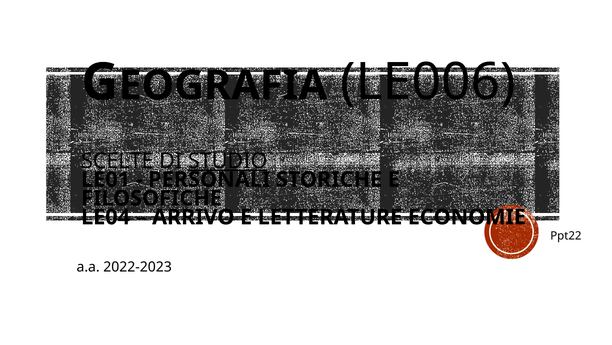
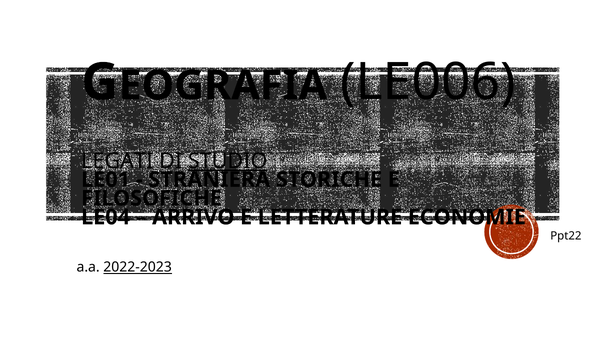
SCELTE: SCELTE -> LEGATI
PERSONALI: PERSONALI -> STRANIERA
2022-2023 underline: none -> present
